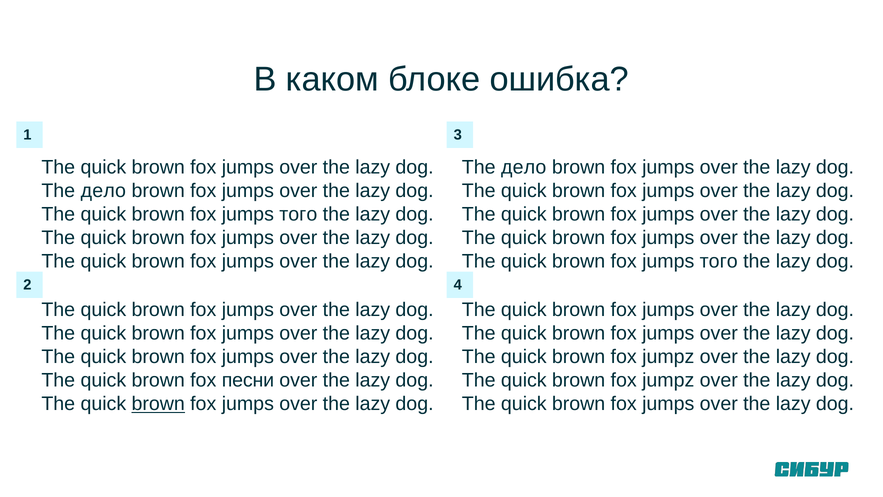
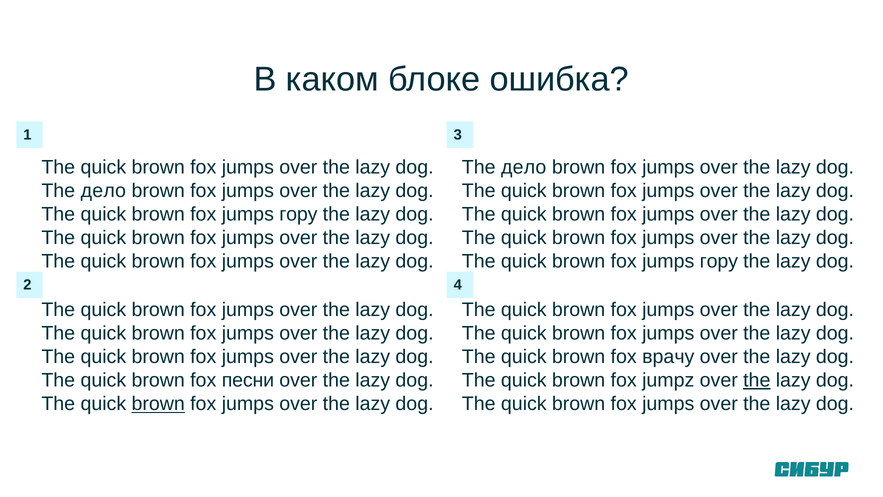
того at (298, 214): того -> гору
того at (719, 261): того -> гору
jumpz at (668, 357): jumpz -> врачу
the at (757, 380) underline: none -> present
